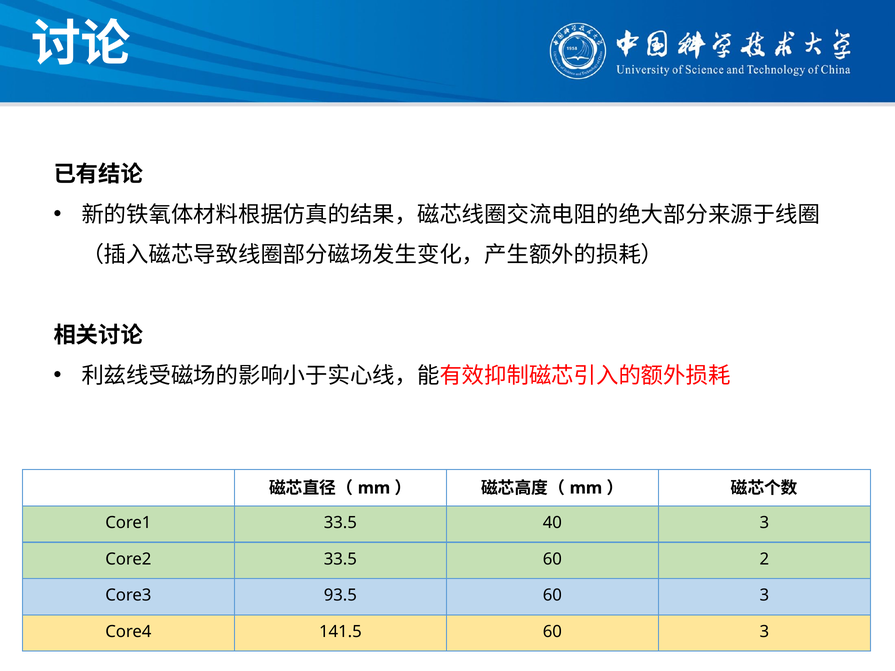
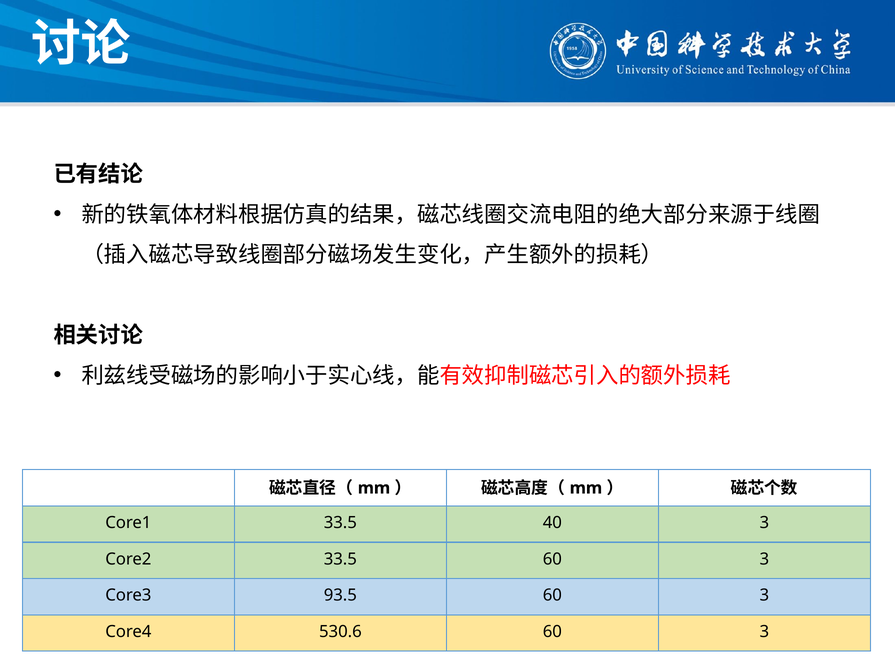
33.5 60 2: 2 -> 3
141.5: 141.5 -> 530.6
